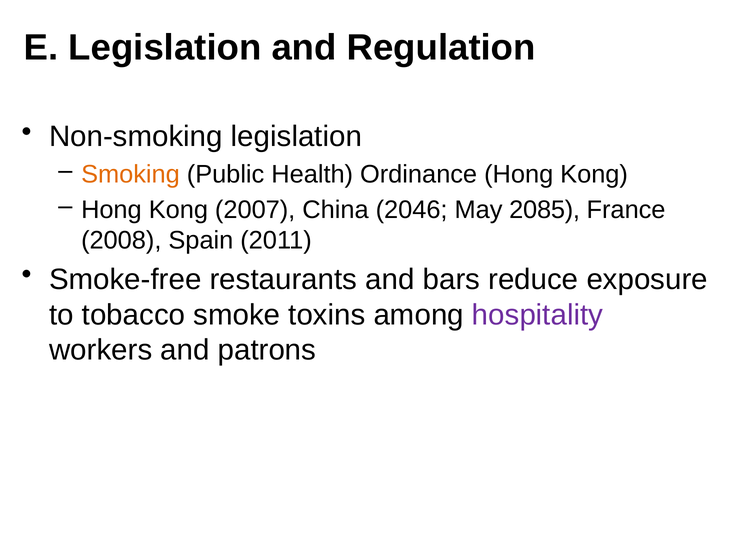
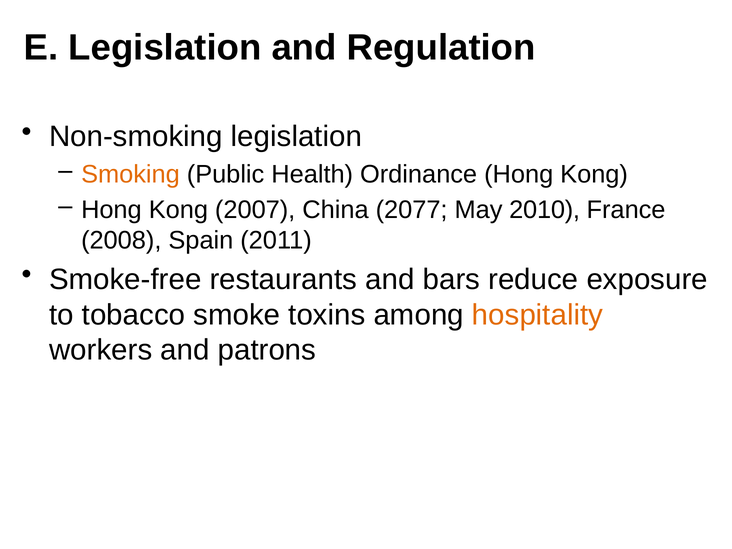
2046: 2046 -> 2077
2085: 2085 -> 2010
hospitality colour: purple -> orange
